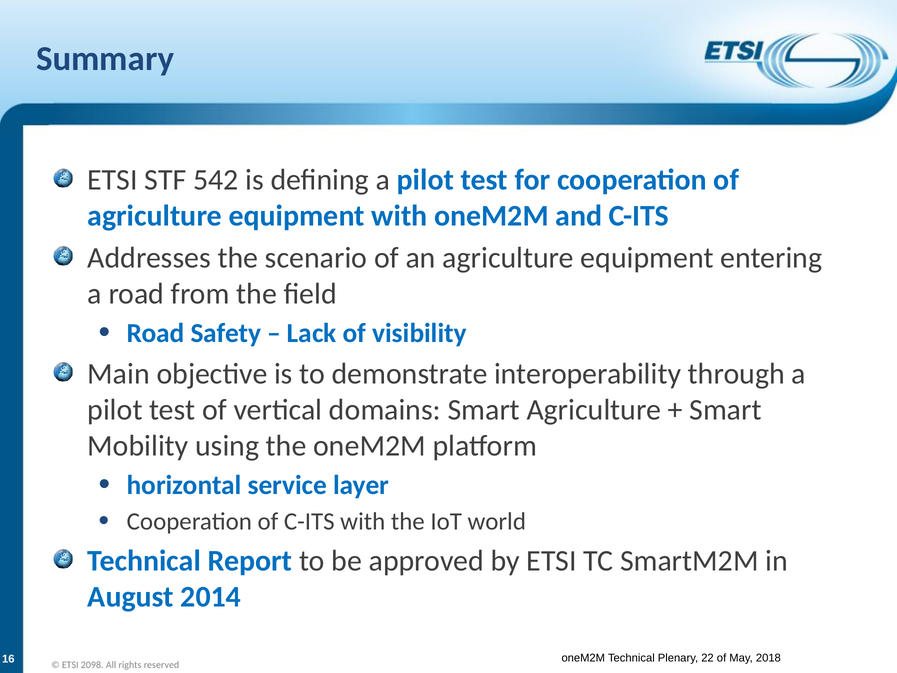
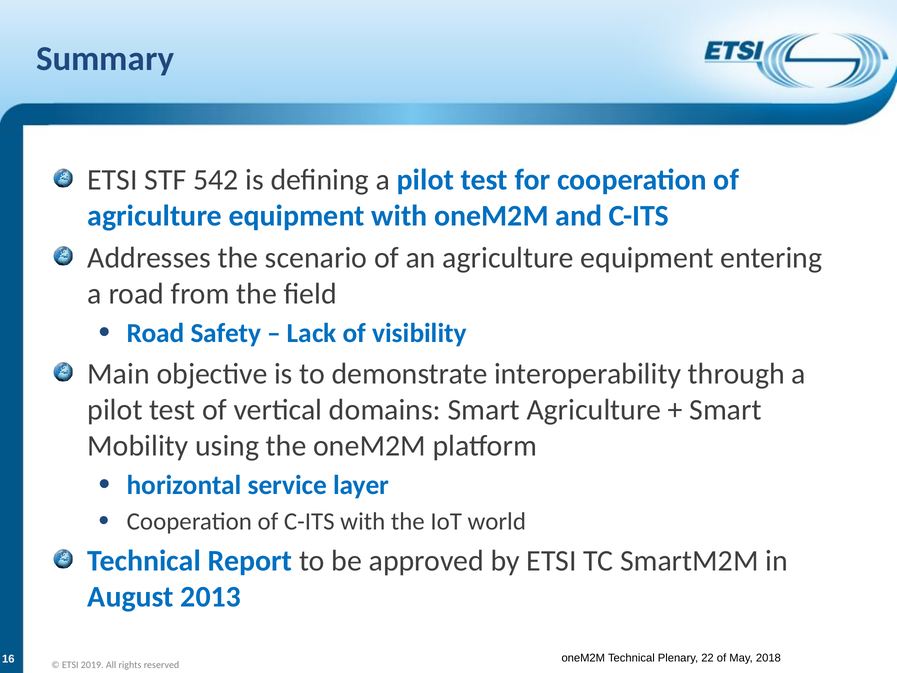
2014: 2014 -> 2013
2098: 2098 -> 2019
